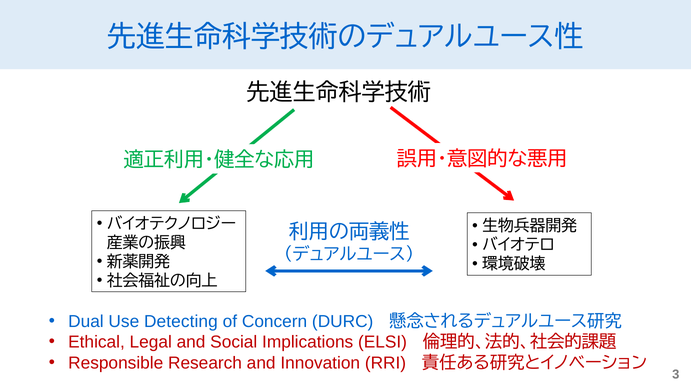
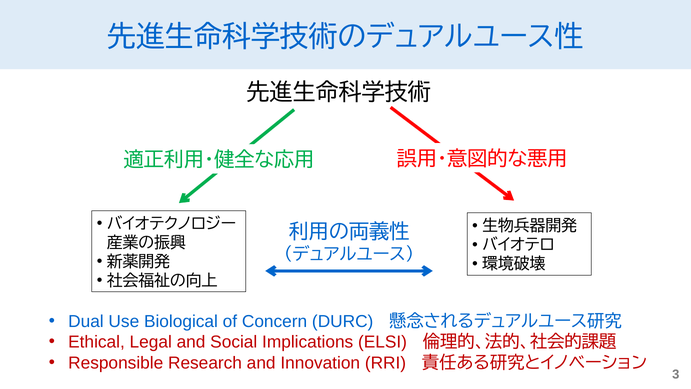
Detecting: Detecting -> Biological
